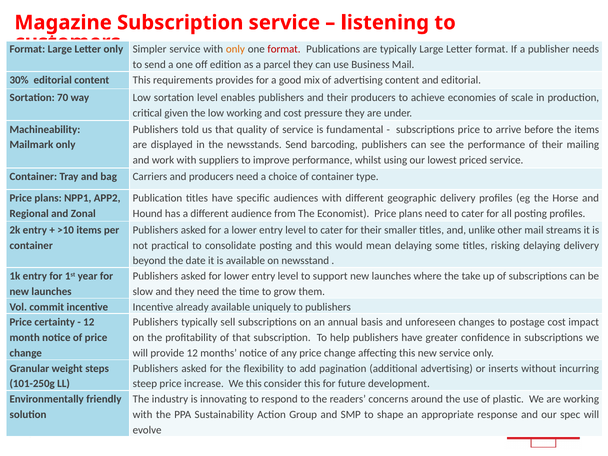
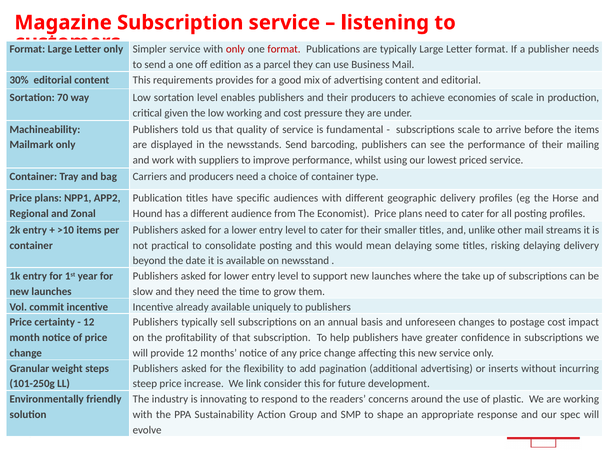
only at (235, 49) colour: orange -> red
subscriptions price: price -> scale
We this: this -> link
